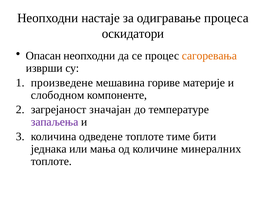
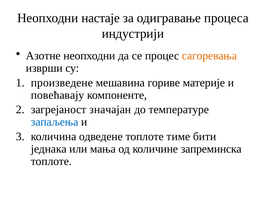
оскидатори: оскидатори -> индустрији
Опасан: Опасан -> Азотне
слободном: слободном -> повећавају
запаљења colour: purple -> blue
минералних: минералних -> запреминска
